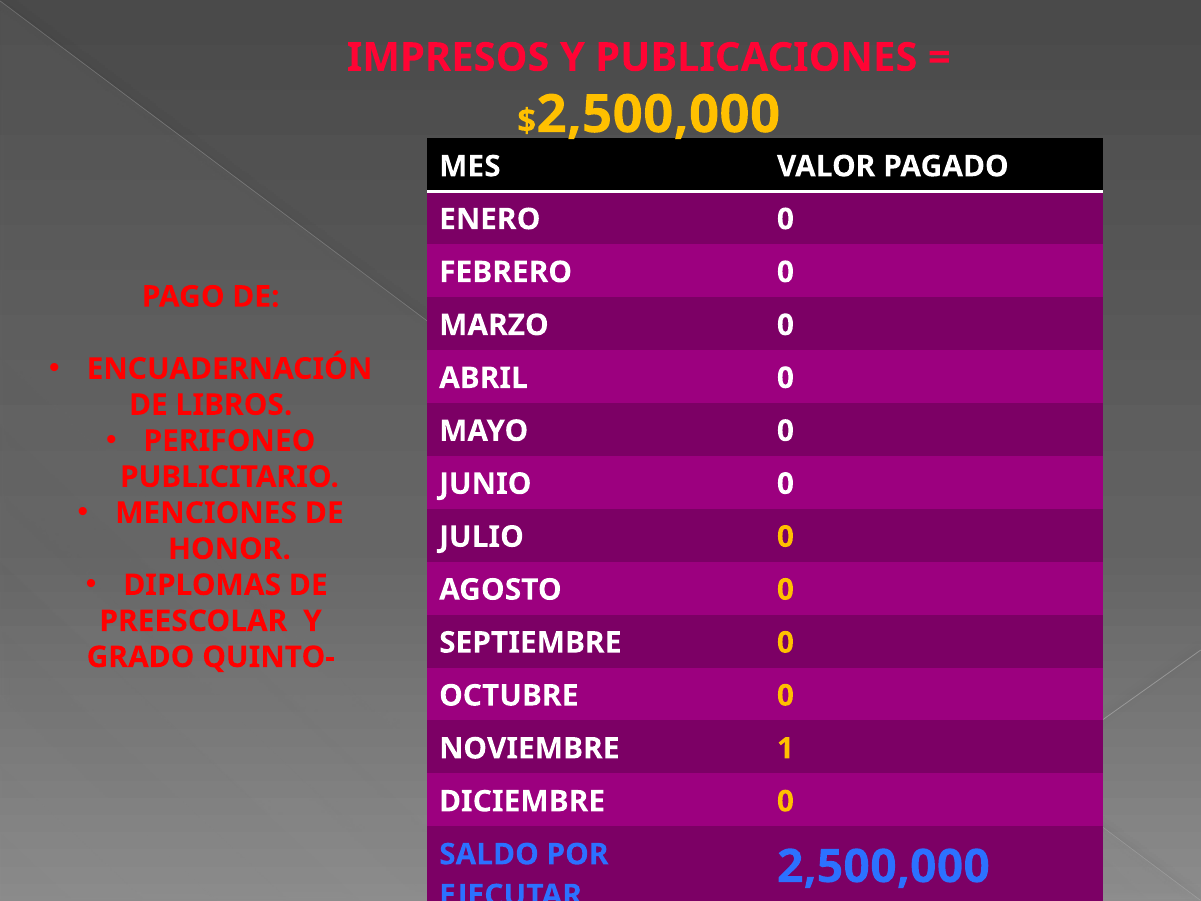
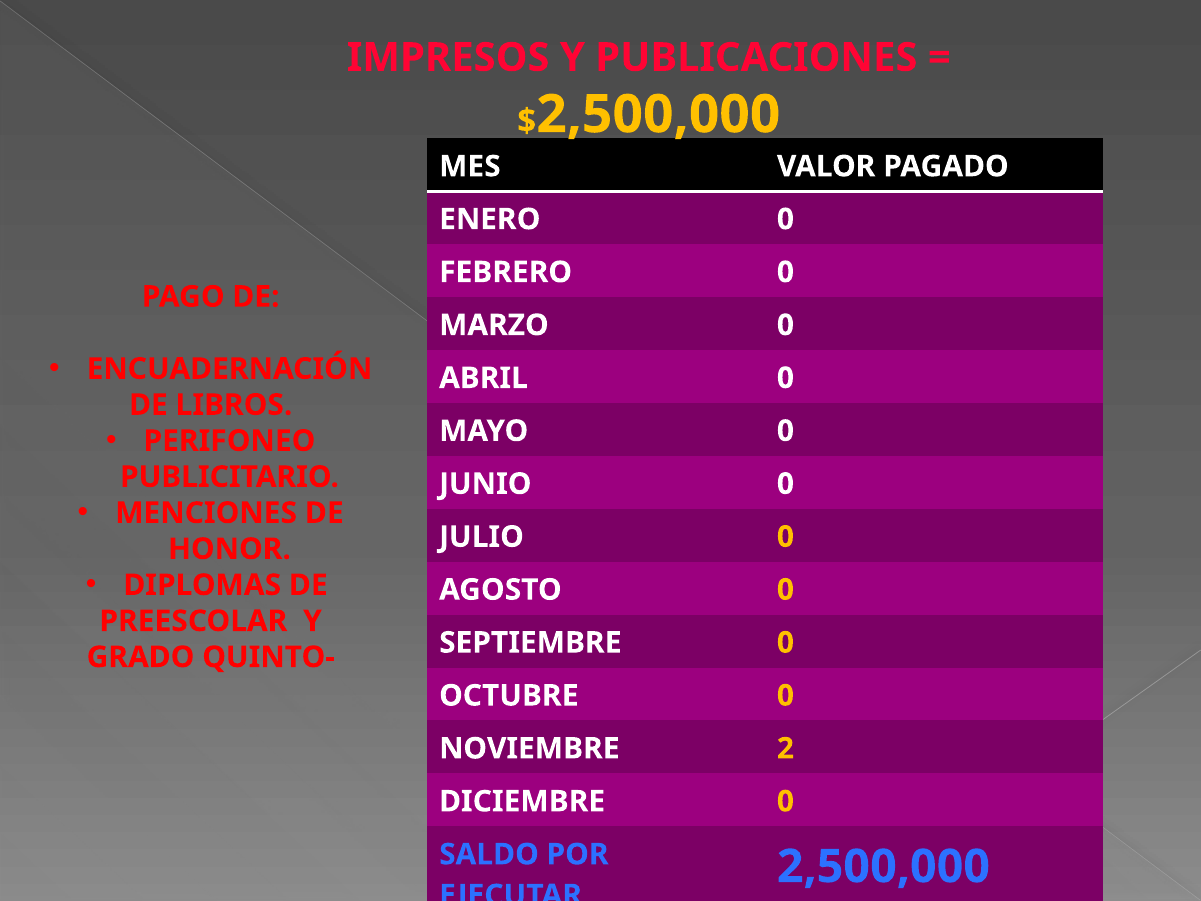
1: 1 -> 2
